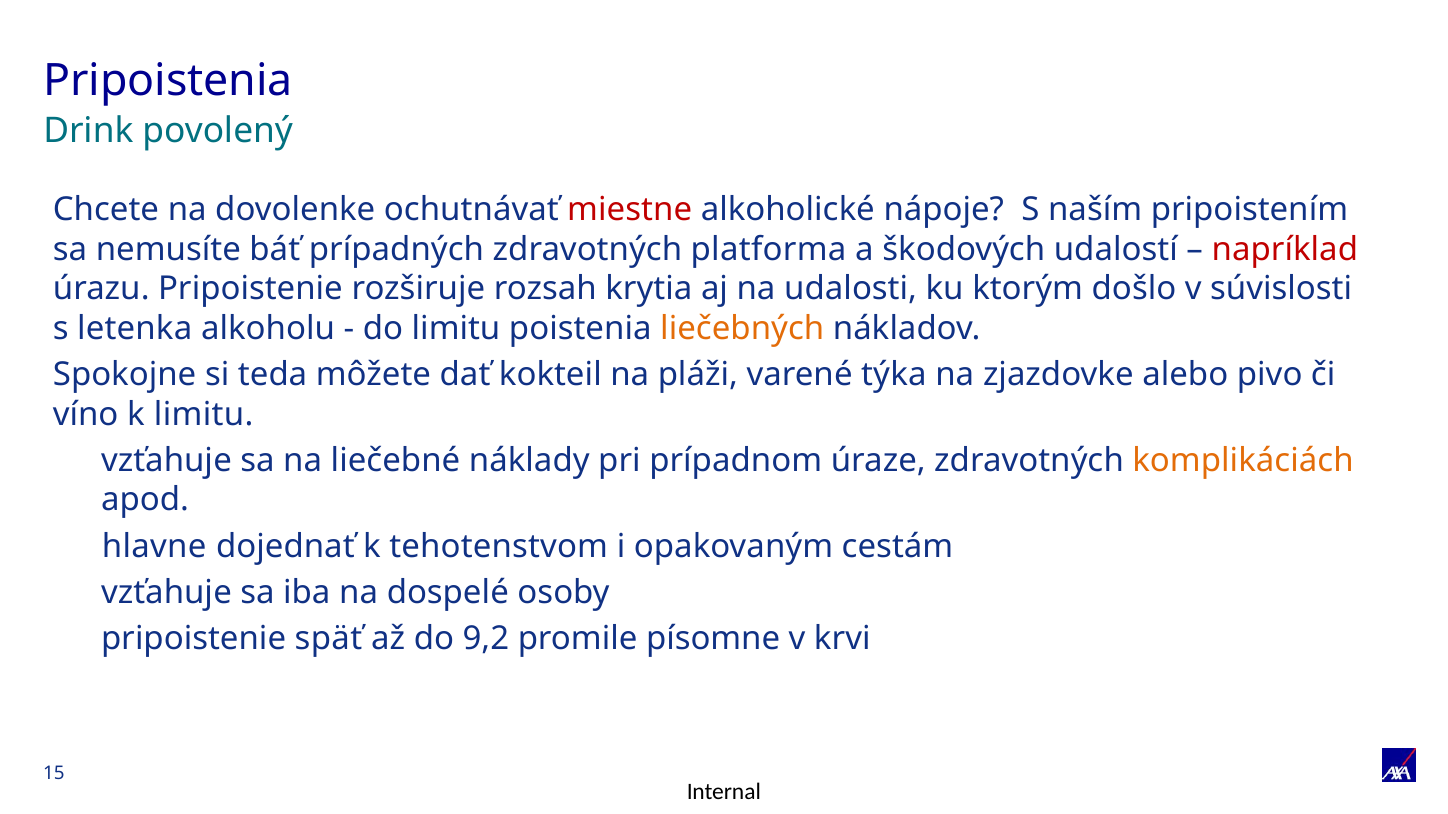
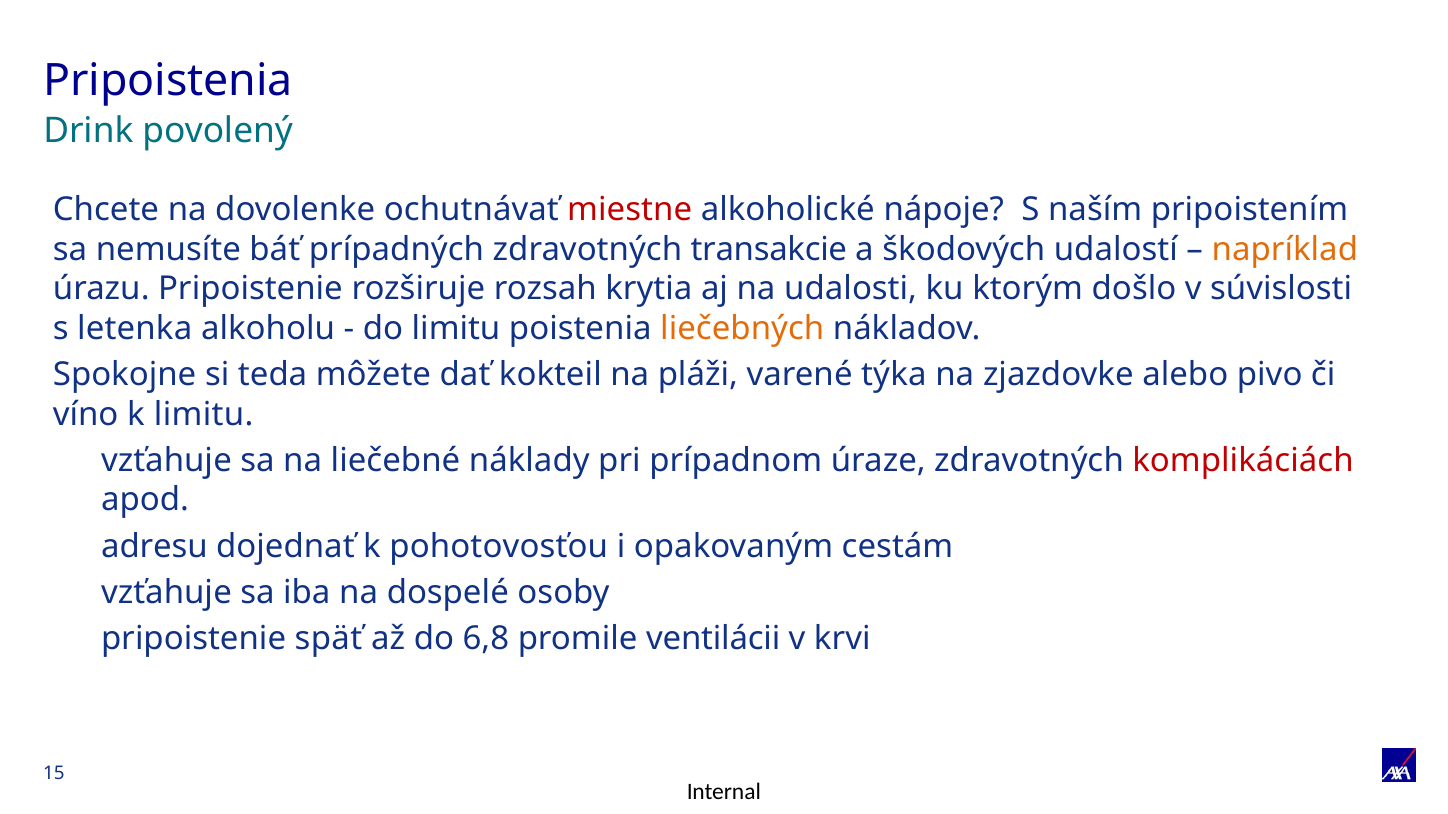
platforma: platforma -> transakcie
napríklad colour: red -> orange
komplikáciách colour: orange -> red
hlavne: hlavne -> adresu
tehotenstvom: tehotenstvom -> pohotovosťou
9,2: 9,2 -> 6,8
písomne: písomne -> ventilácii
